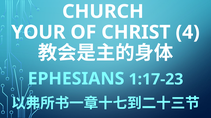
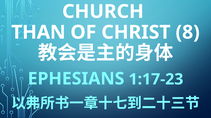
YOUR: YOUR -> THAN
4: 4 -> 8
